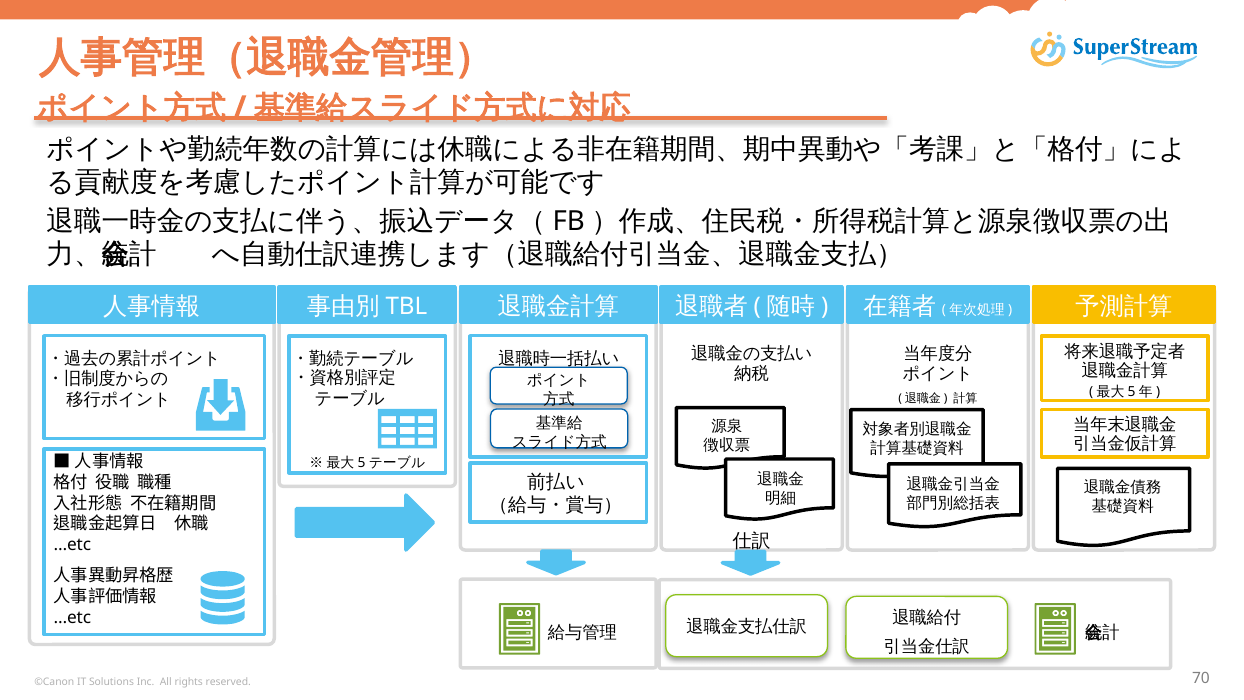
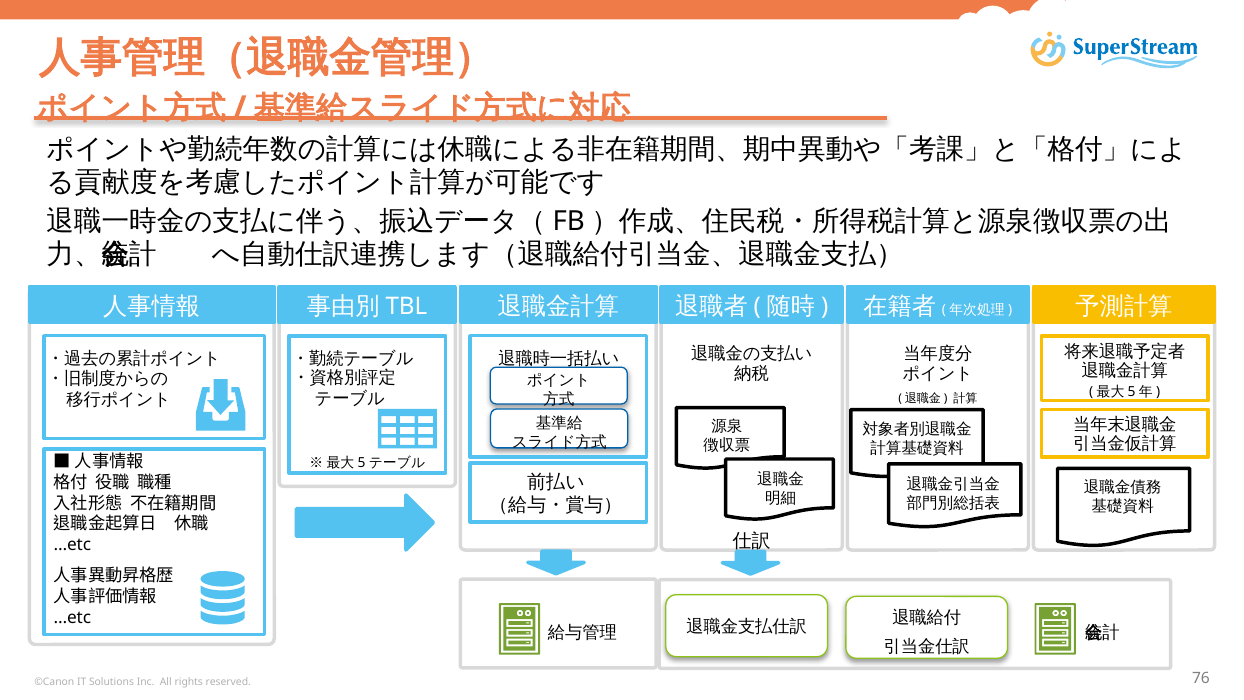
70: 70 -> 76
